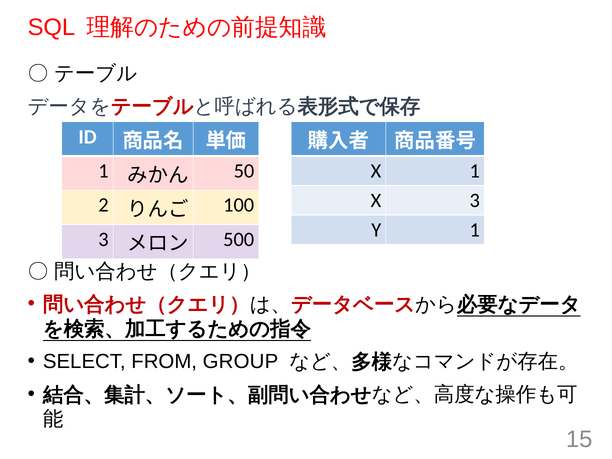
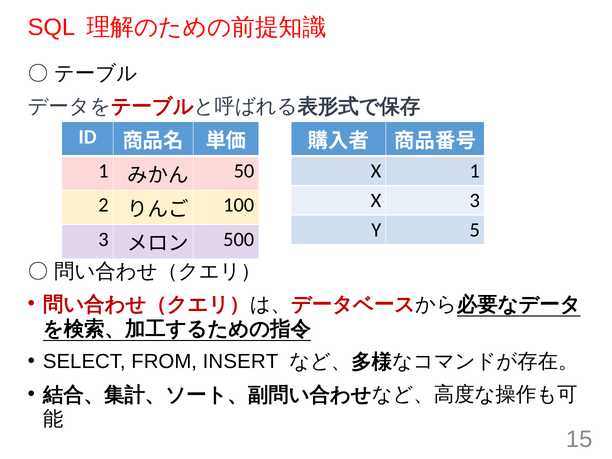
Y 1: 1 -> 5
GROUP: GROUP -> INSERT
